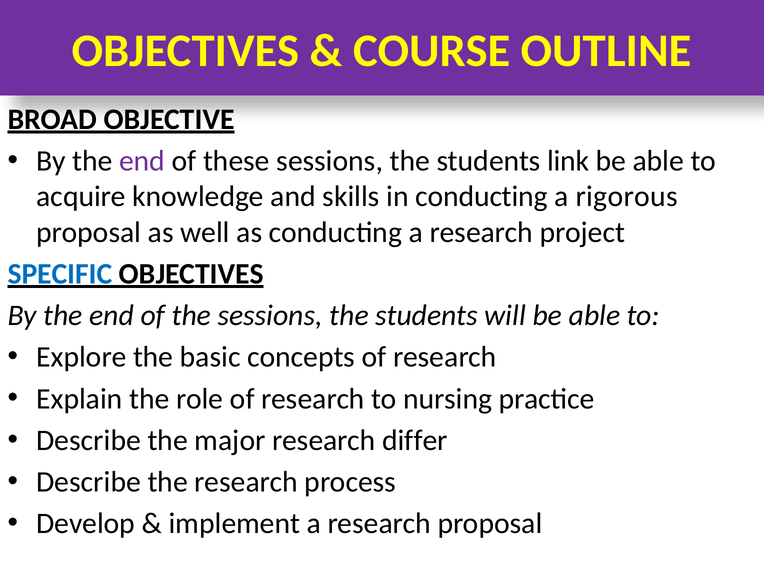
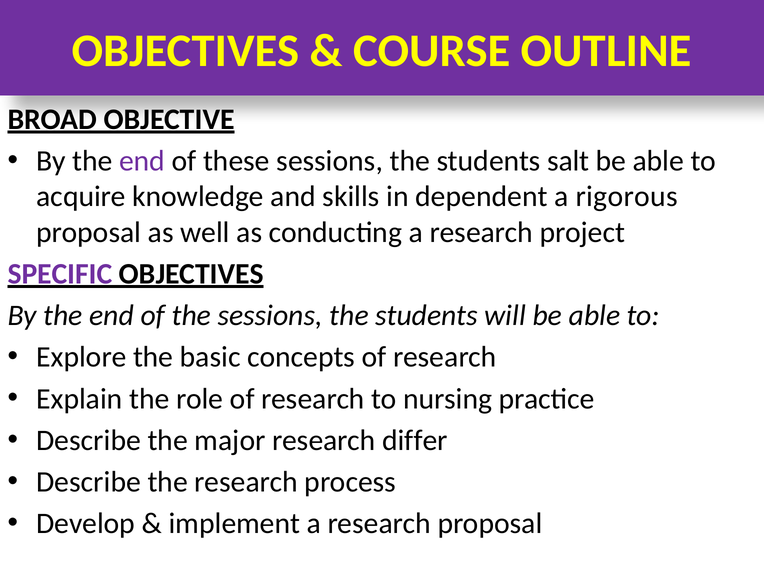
link: link -> salt
in conducting: conducting -> dependent
SPECIFIC colour: blue -> purple
